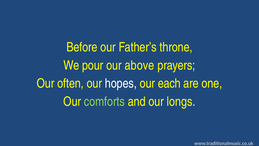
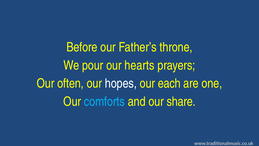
above: above -> hearts
comforts colour: light green -> light blue
longs: longs -> share
